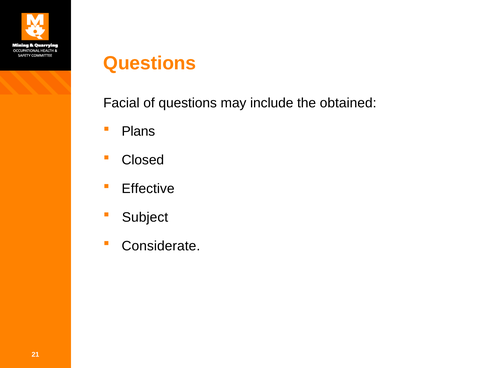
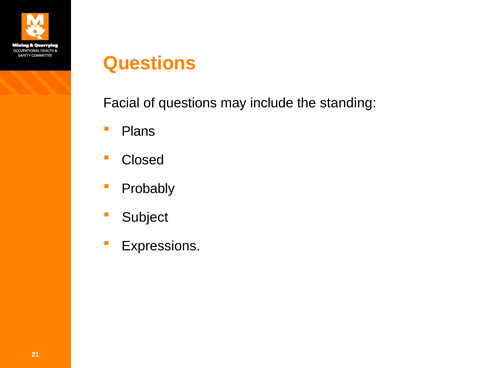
obtained: obtained -> standing
Effective: Effective -> Probably
Considerate: Considerate -> Expressions
